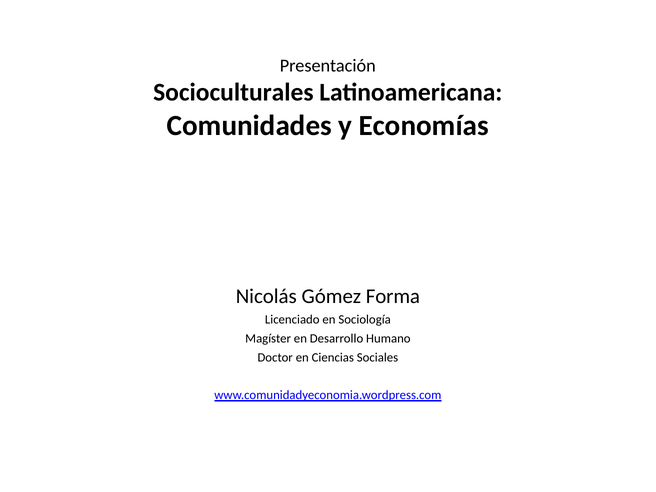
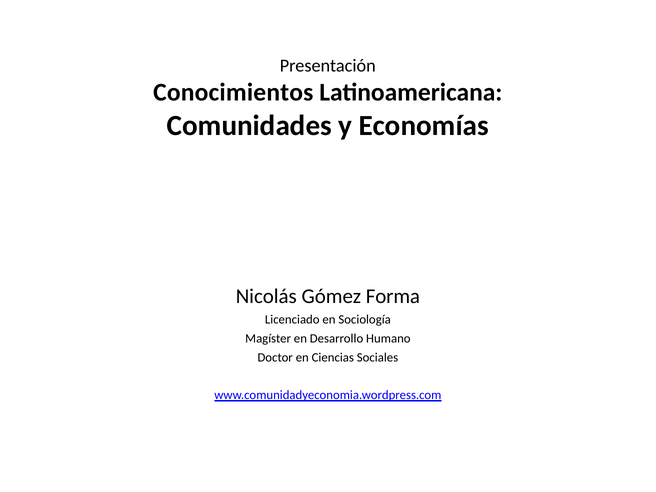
Socioculturales: Socioculturales -> Conocimientos
